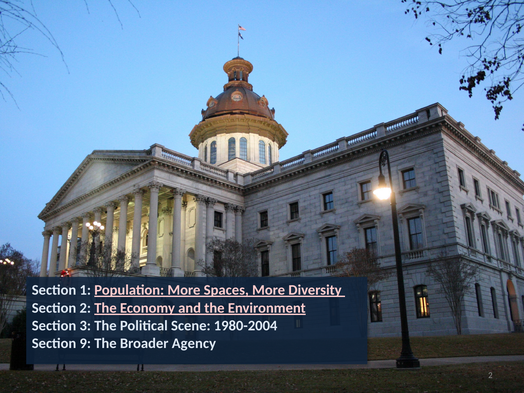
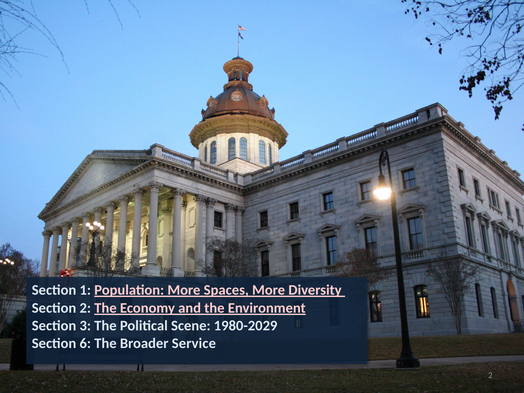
1980-2004: 1980-2004 -> 1980-2029
9: 9 -> 6
Agency: Agency -> Service
